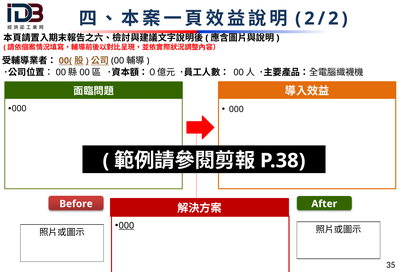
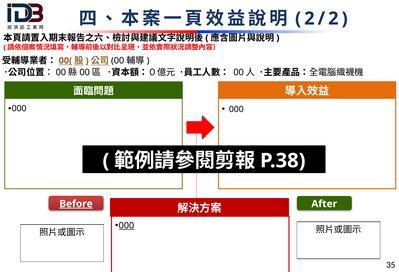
Before underline: none -> present
